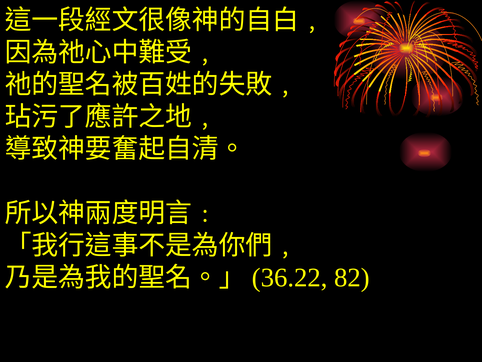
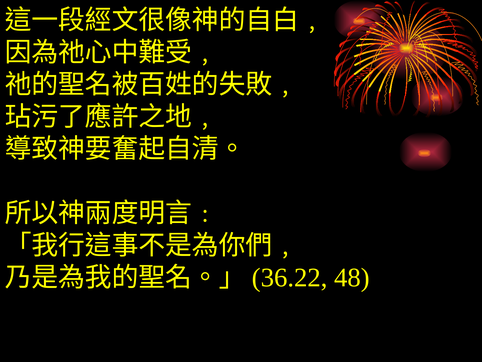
82: 82 -> 48
